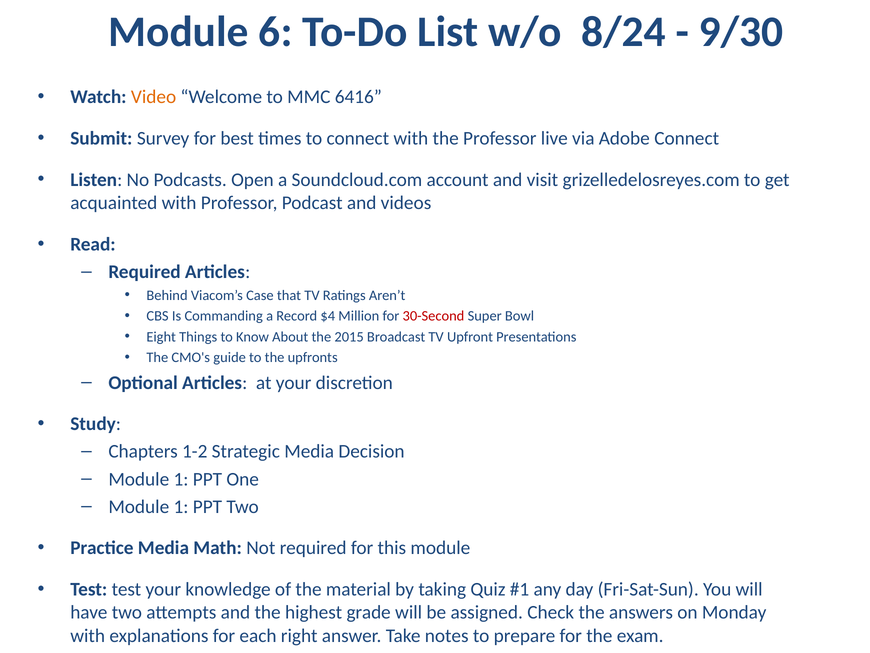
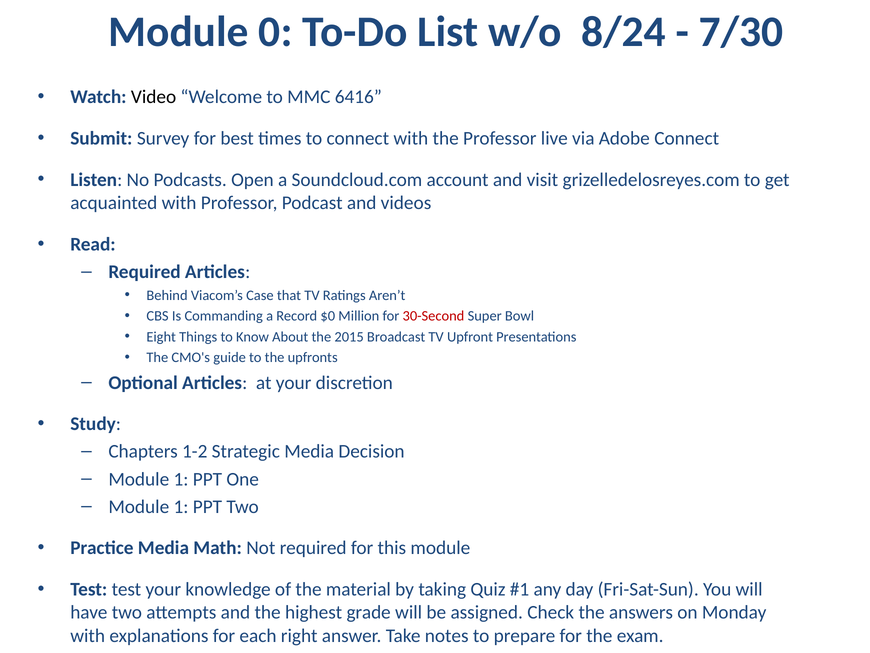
6: 6 -> 0
9/30: 9/30 -> 7/30
Video colour: orange -> black
$4: $4 -> $0
